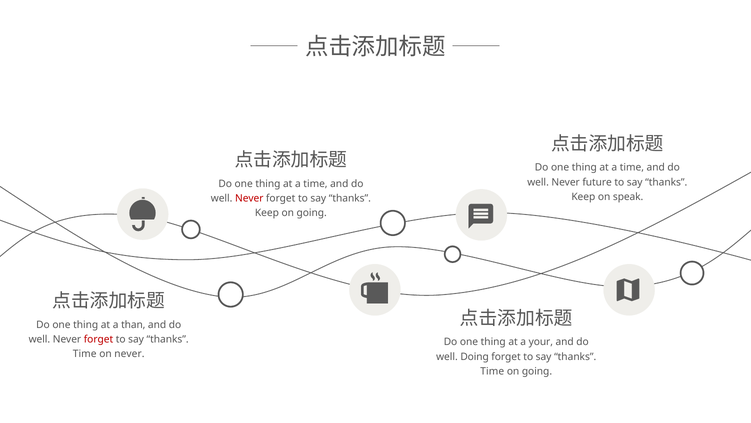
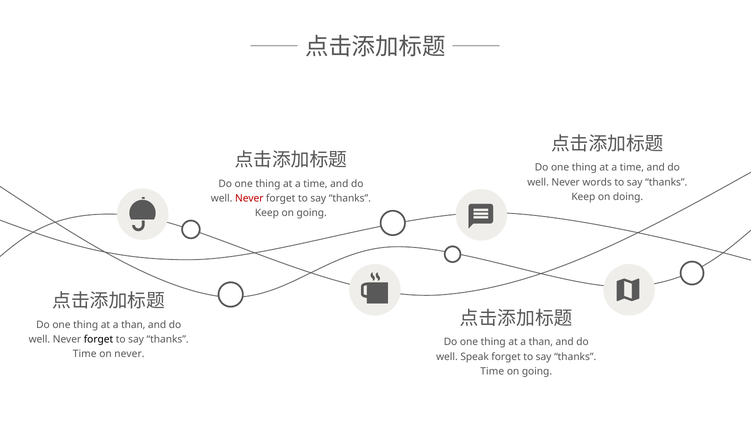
future: future -> words
speak: speak -> doing
forget at (98, 339) colour: red -> black
your at (541, 342): your -> than
Doing: Doing -> Speak
